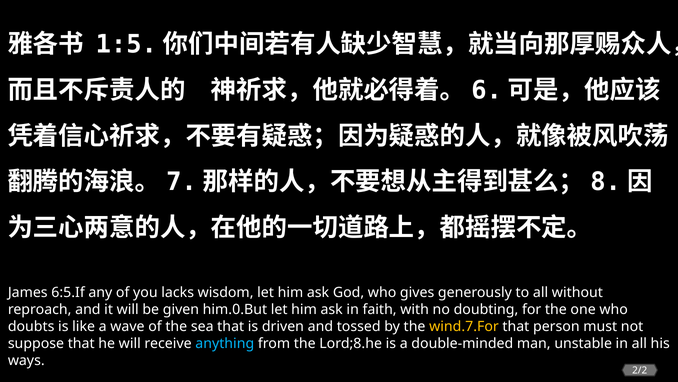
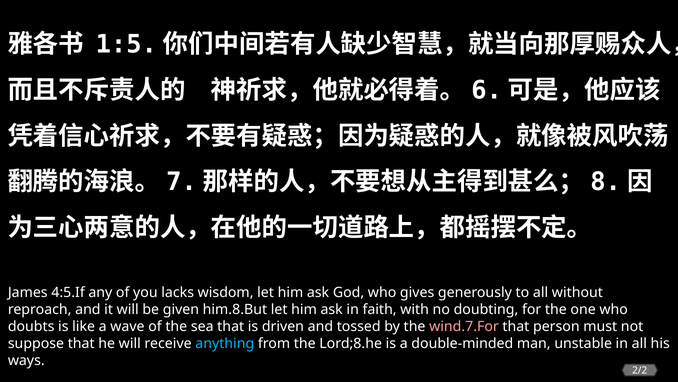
6:5.If: 6:5.If -> 4:5.If
him.0.But: him.0.But -> him.8.But
wind.7.For colour: yellow -> pink
